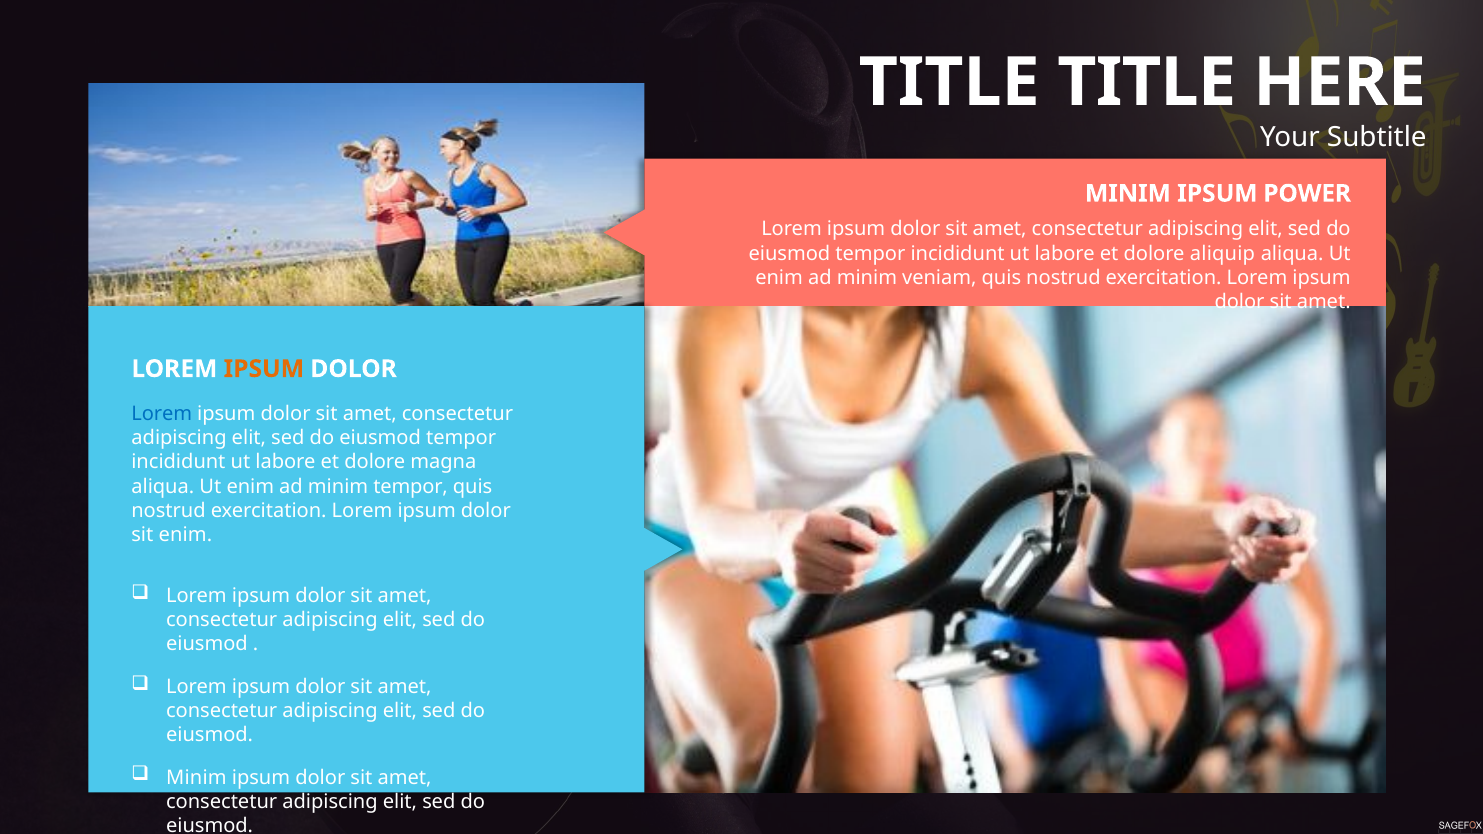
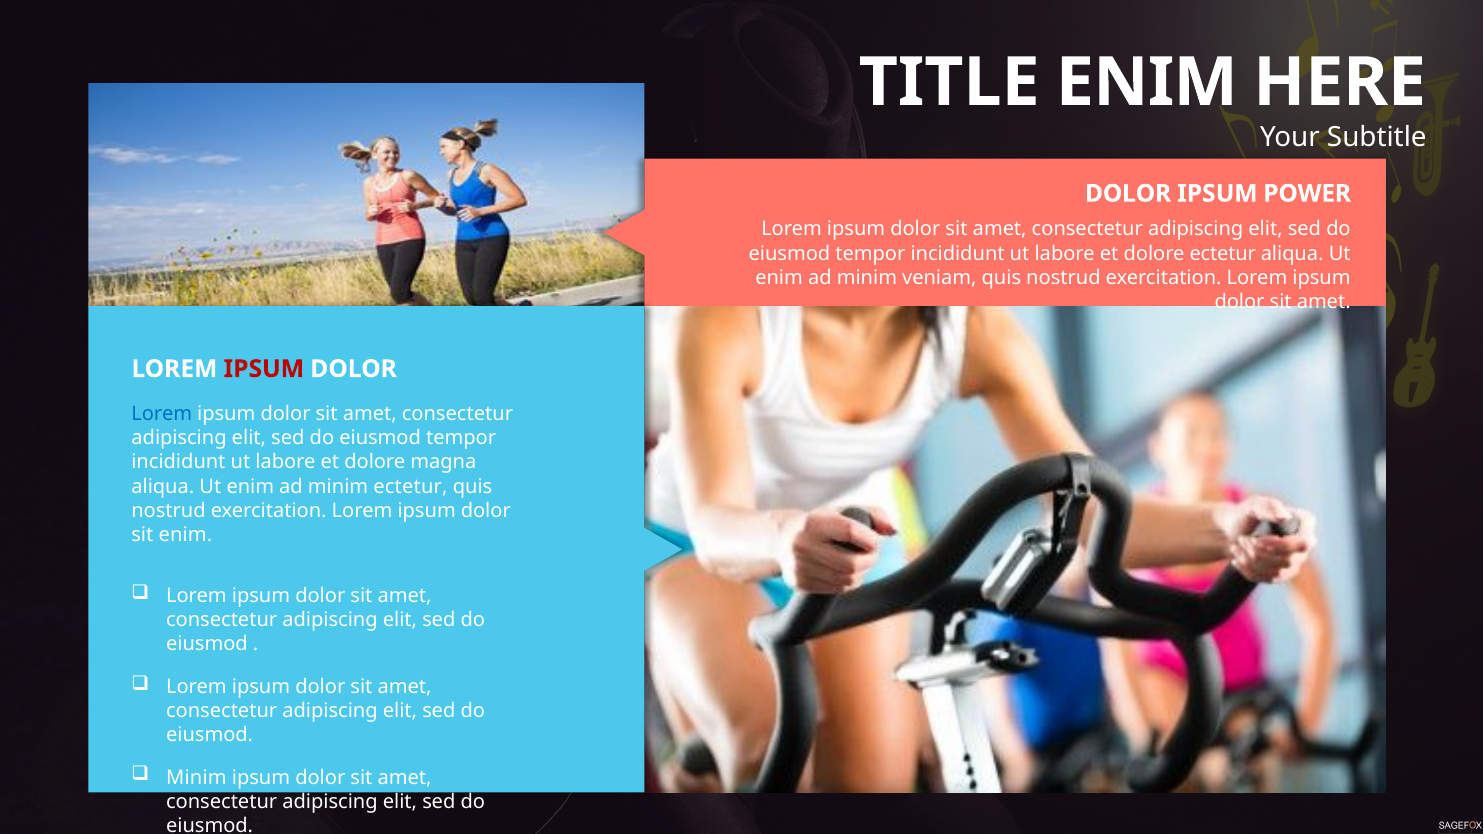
TITLE TITLE: TITLE -> ENIM
MINIM at (1128, 194): MINIM -> DOLOR
dolore aliquip: aliquip -> ectetur
IPSUM at (264, 369) colour: orange -> red
minim tempor: tempor -> ectetur
